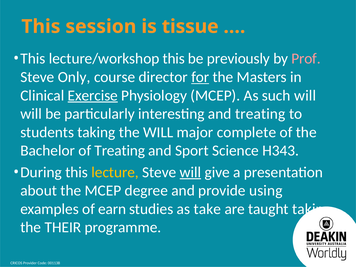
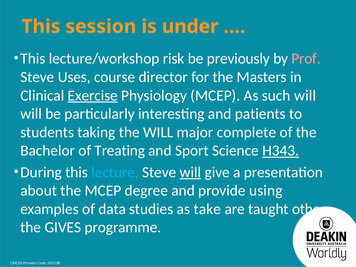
tissue: tissue -> under
lecture/workshop this: this -> risk
Only: Only -> Uses
for underline: present -> none
and treating: treating -> patients
H343 underline: none -> present
lecture colour: yellow -> light blue
earn: earn -> data
taught taking: taking -> others
THEIR: THEIR -> GIVES
